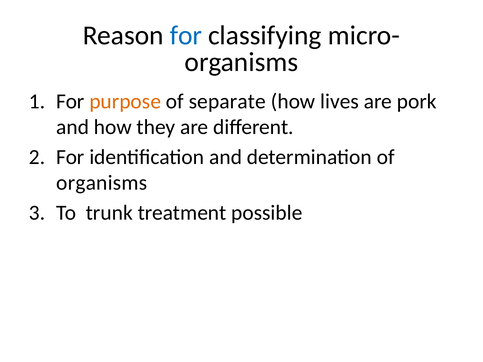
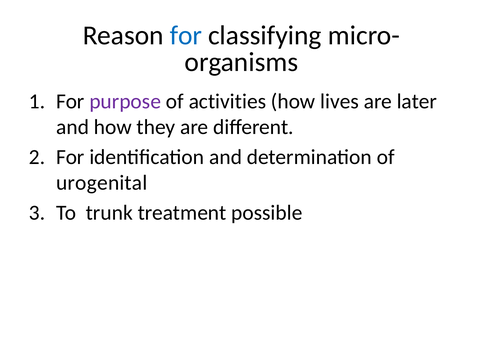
purpose colour: orange -> purple
separate: separate -> activities
pork: pork -> later
organisms at (102, 183): organisms -> urogenital
